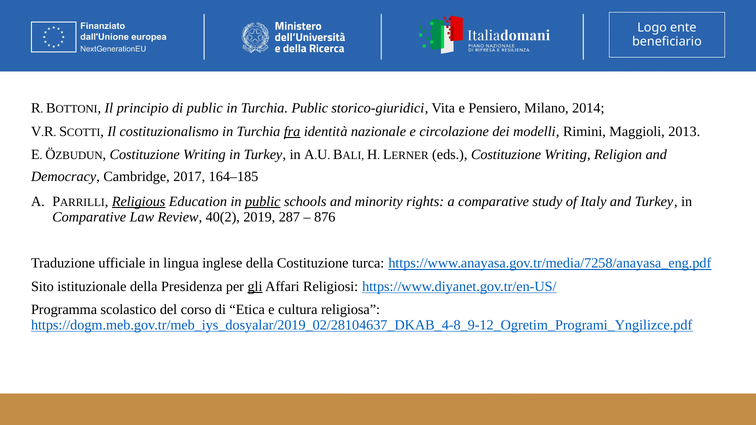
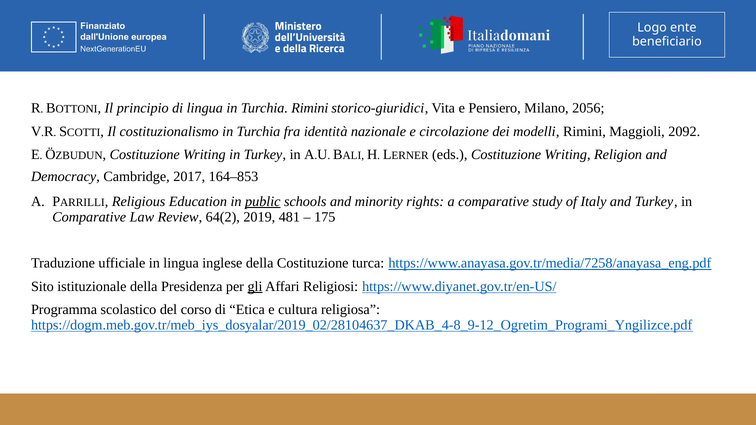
di public: public -> lingua
Turchia Public: Public -> Rimini
2014: 2014 -> 2056
fra underline: present -> none
2013: 2013 -> 2092
164–185: 164–185 -> 164–853
Religious underline: present -> none
40(2: 40(2 -> 64(2
287: 287 -> 481
876: 876 -> 175
